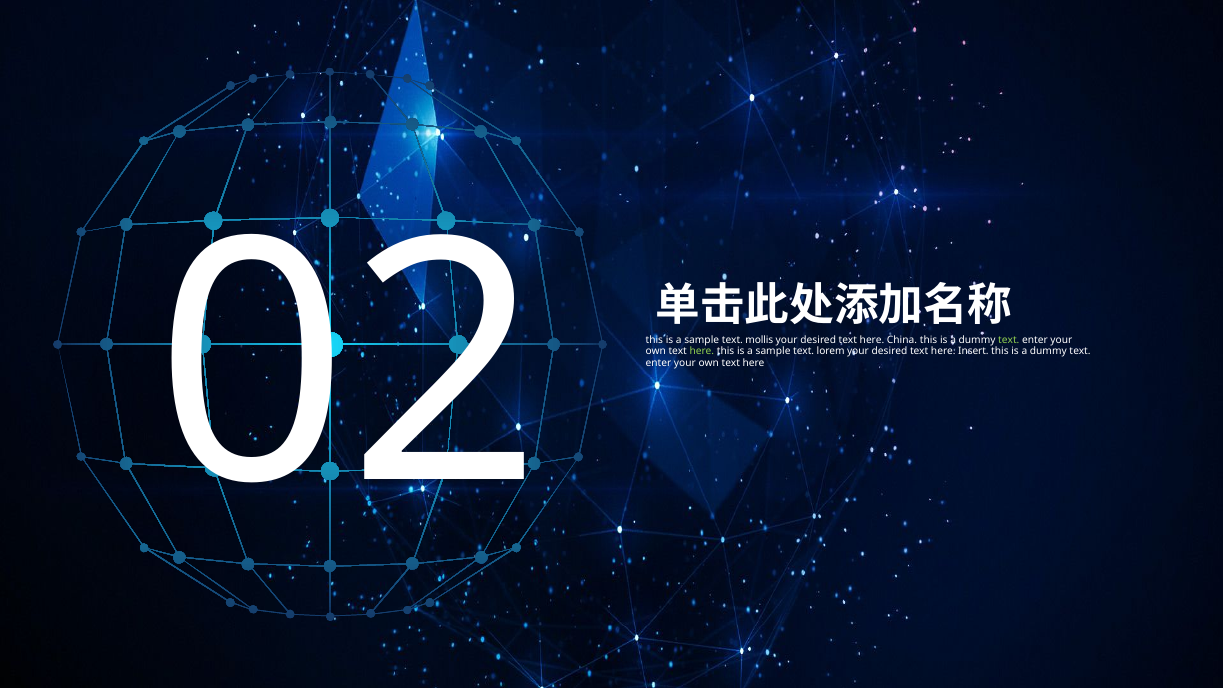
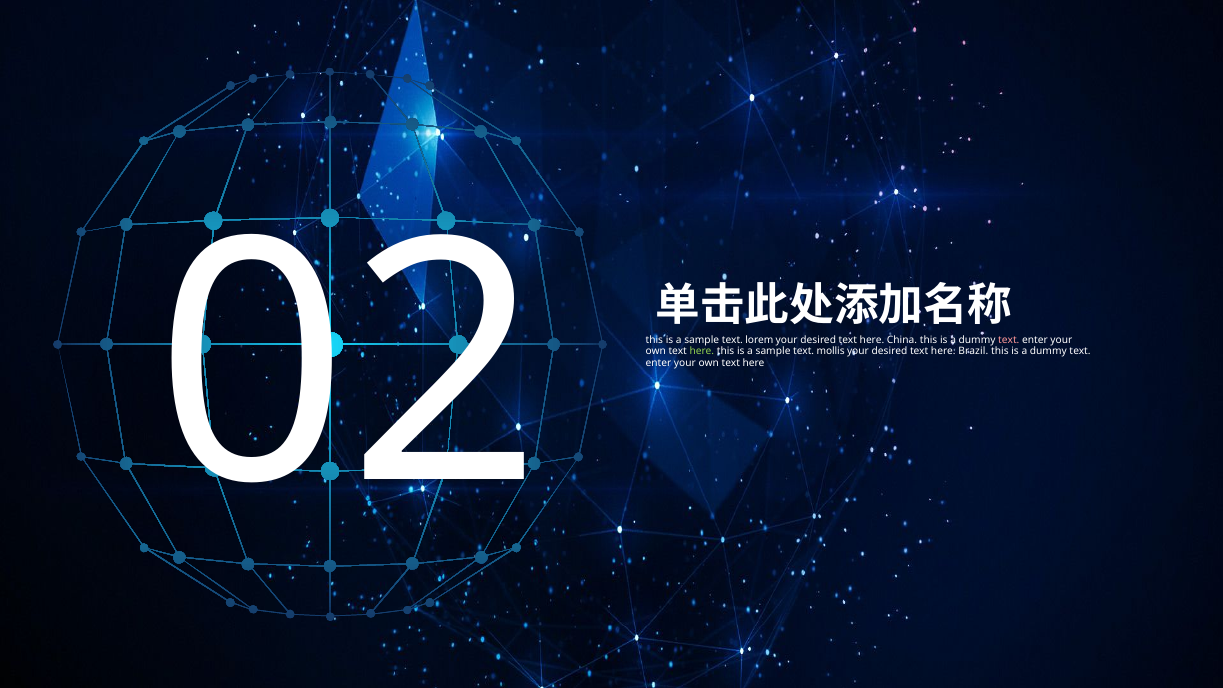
mollis: mollis -> lorem
text at (1009, 340) colour: light green -> pink
lorem: lorem -> mollis
Insert: Insert -> Brazil
